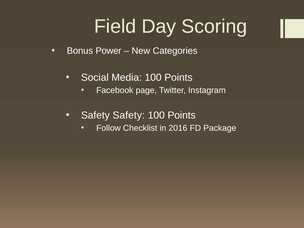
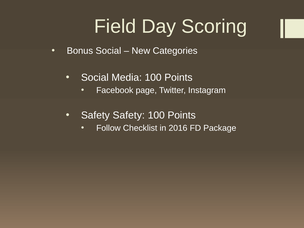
Bonus Power: Power -> Social
